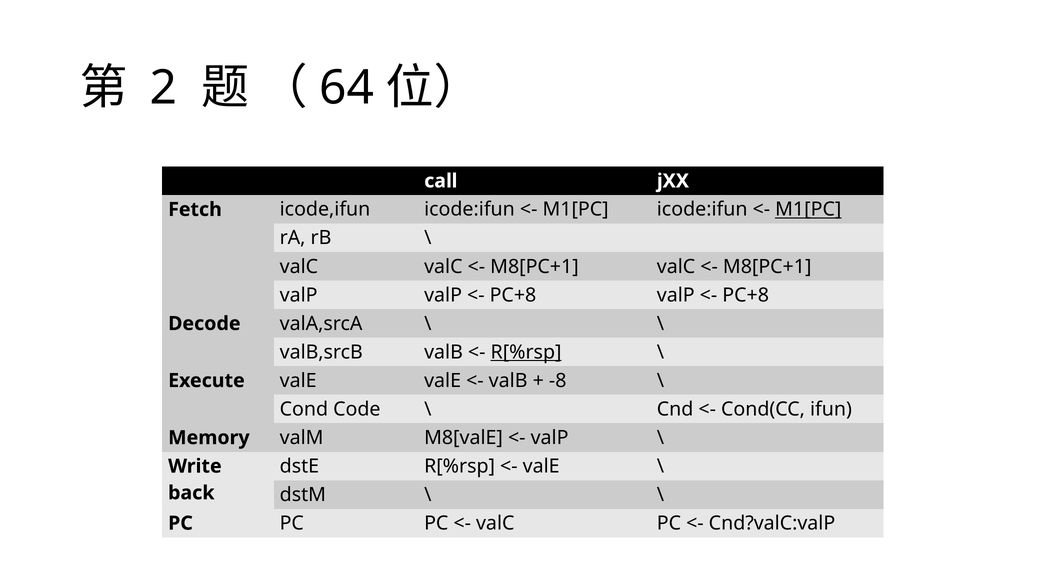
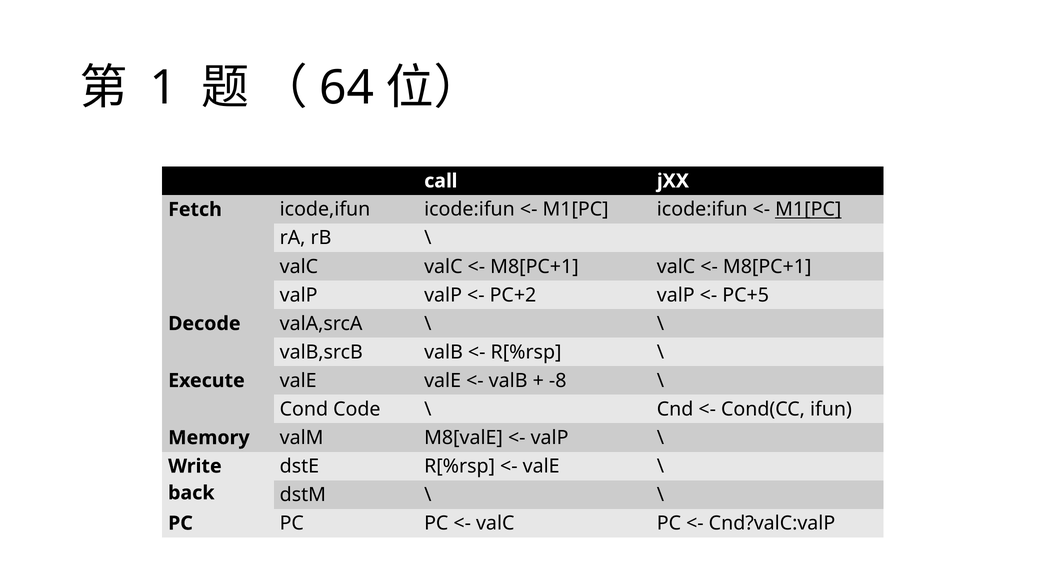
2: 2 -> 1
PC+8 at (513, 295): PC+8 -> PC+2
PC+8 at (746, 295): PC+8 -> PC+5
R[%rsp at (526, 352) underline: present -> none
